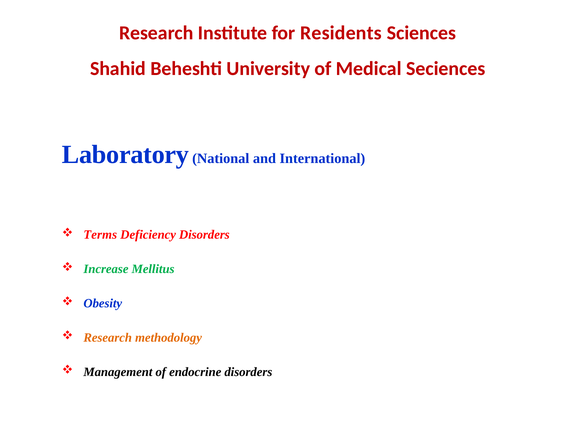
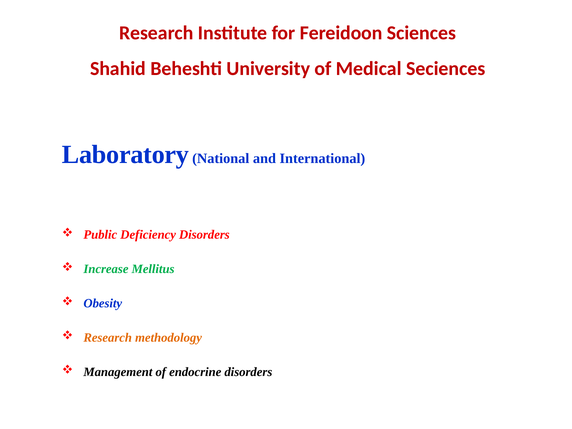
Residents: Residents -> Fereidoon
Terms: Terms -> Public
